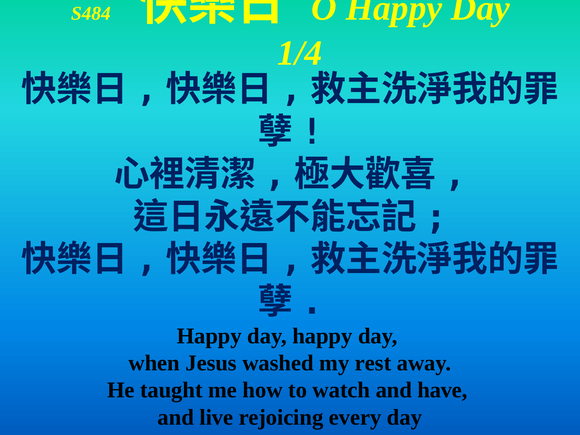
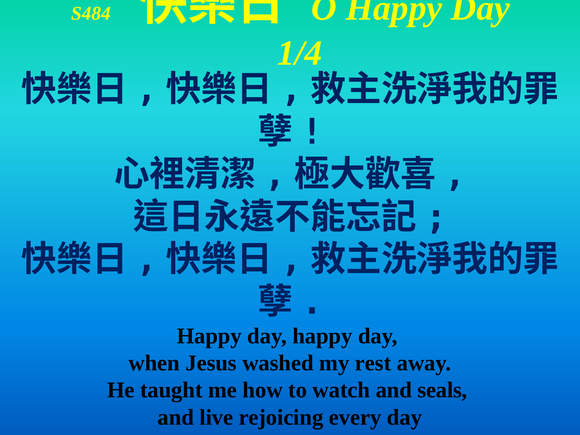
have: have -> seals
